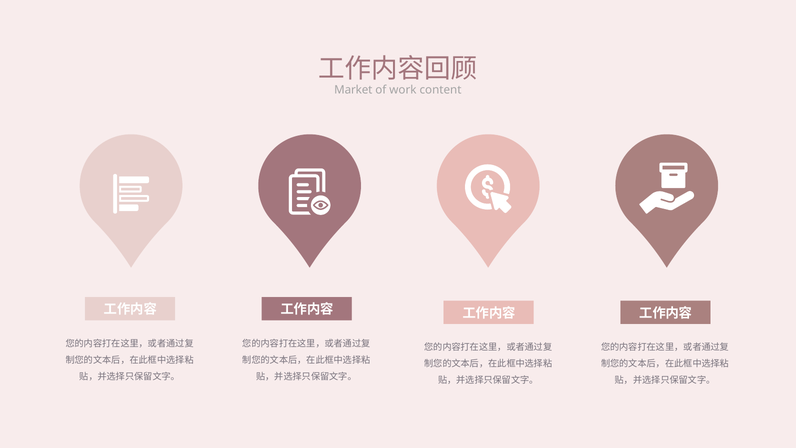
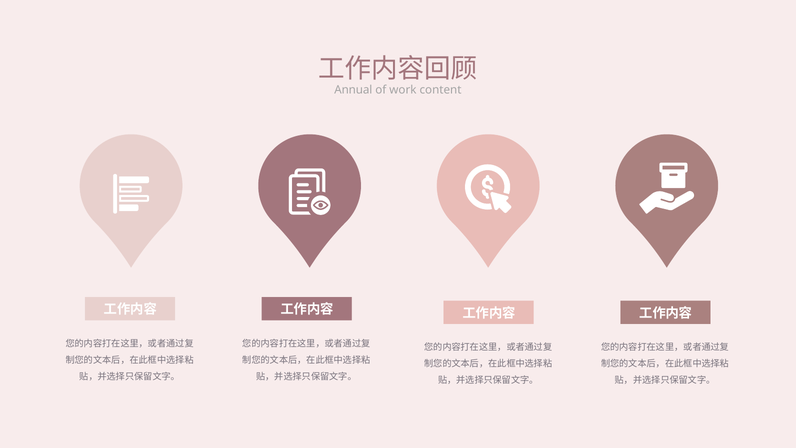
Market: Market -> Annual
